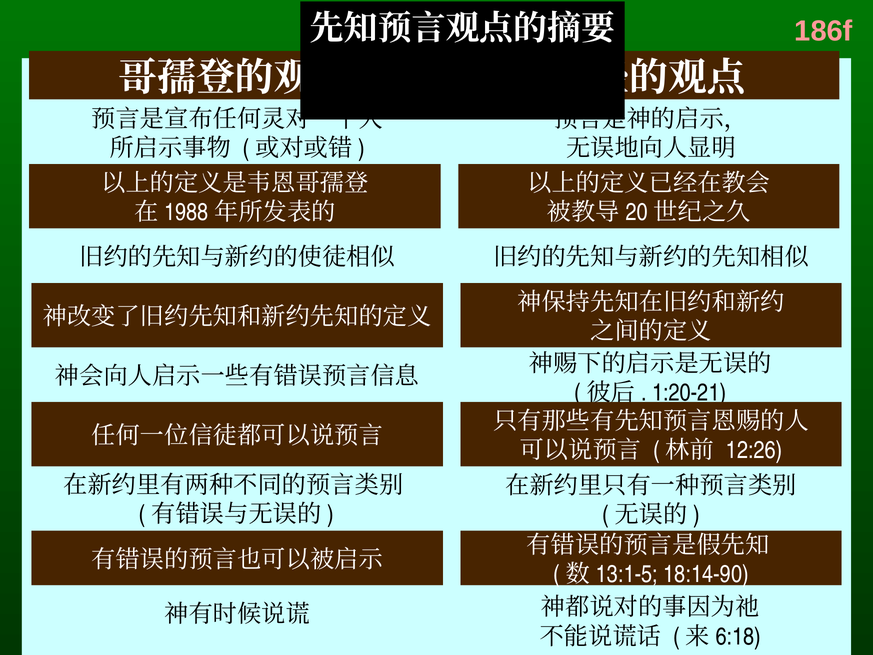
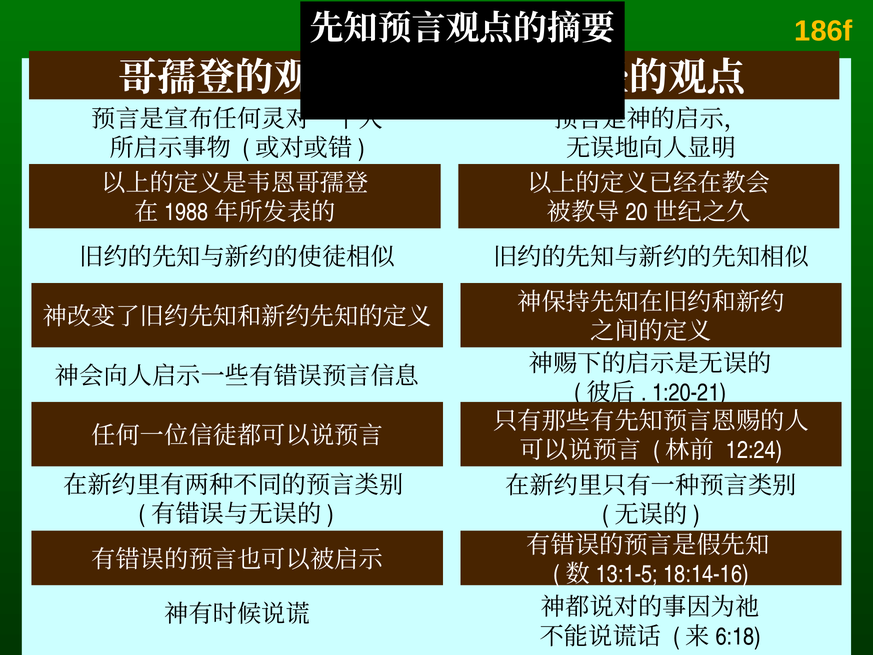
186f colour: pink -> yellow
12:26: 12:26 -> 12:24
18:14-90: 18:14-90 -> 18:14-16
